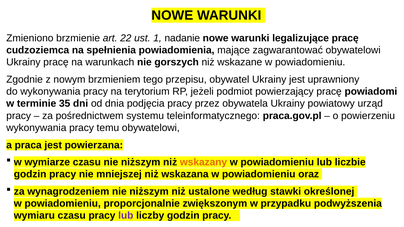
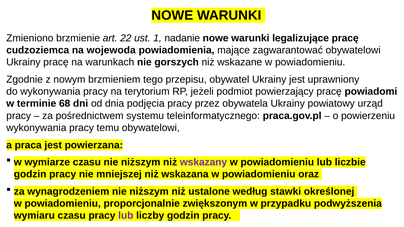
spełnienia: spełnienia -> wojewoda
35: 35 -> 68
wskazany colour: orange -> purple
